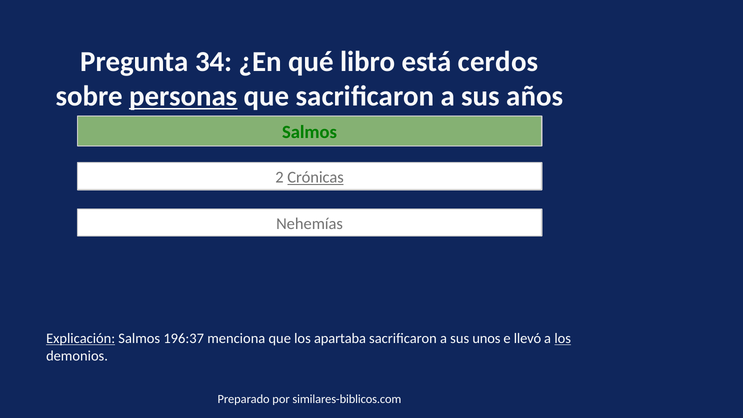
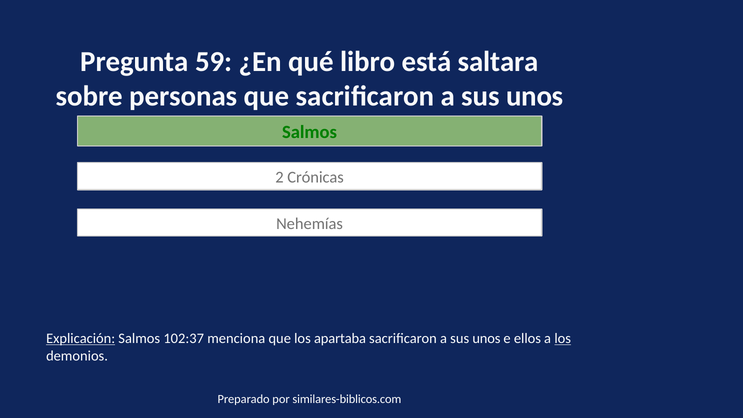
34: 34 -> 59
cerdos: cerdos -> saltara
personas underline: present -> none
años at (535, 96): años -> unos
Crónicas underline: present -> none
196:37: 196:37 -> 102:37
llevó: llevó -> ellos
